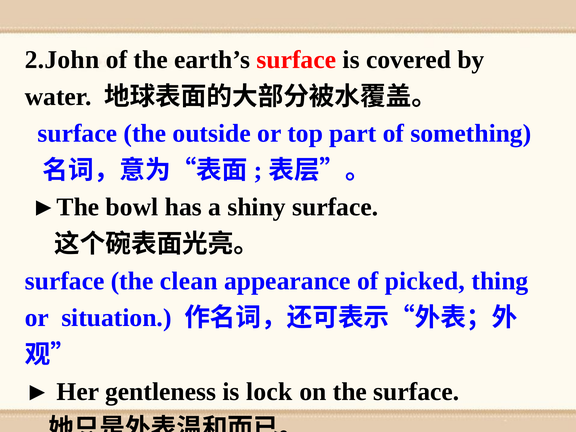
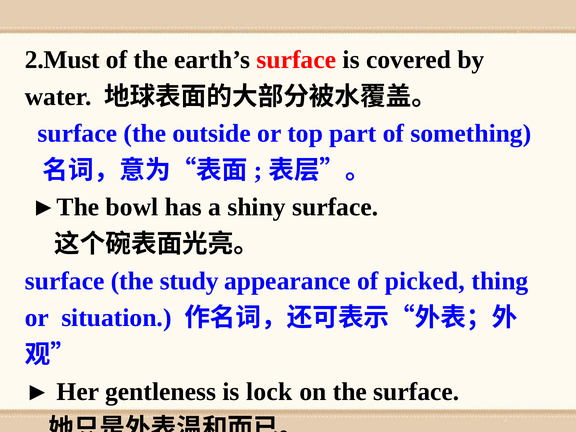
2.John: 2.John -> 2.Must
clean: clean -> study
